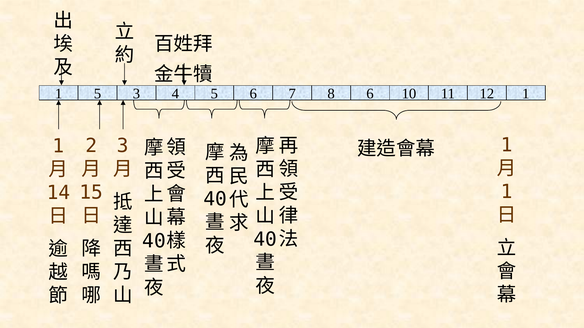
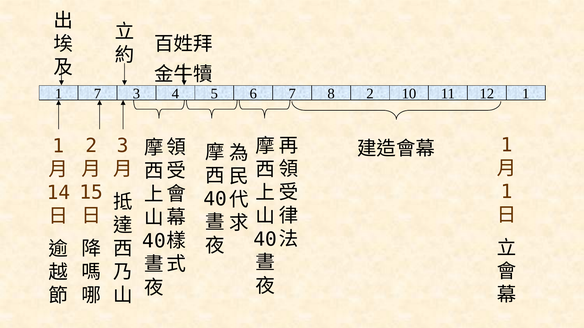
1 5: 5 -> 7
8 6: 6 -> 2
